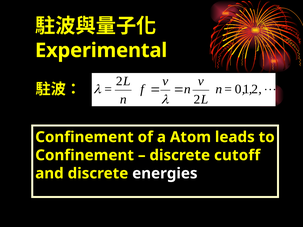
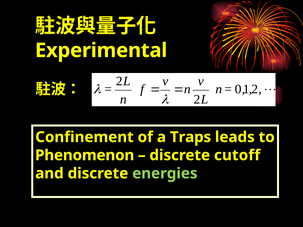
Atom: Atom -> Traps
Confinement at (85, 155): Confinement -> Phenomenon
energies colour: white -> light green
